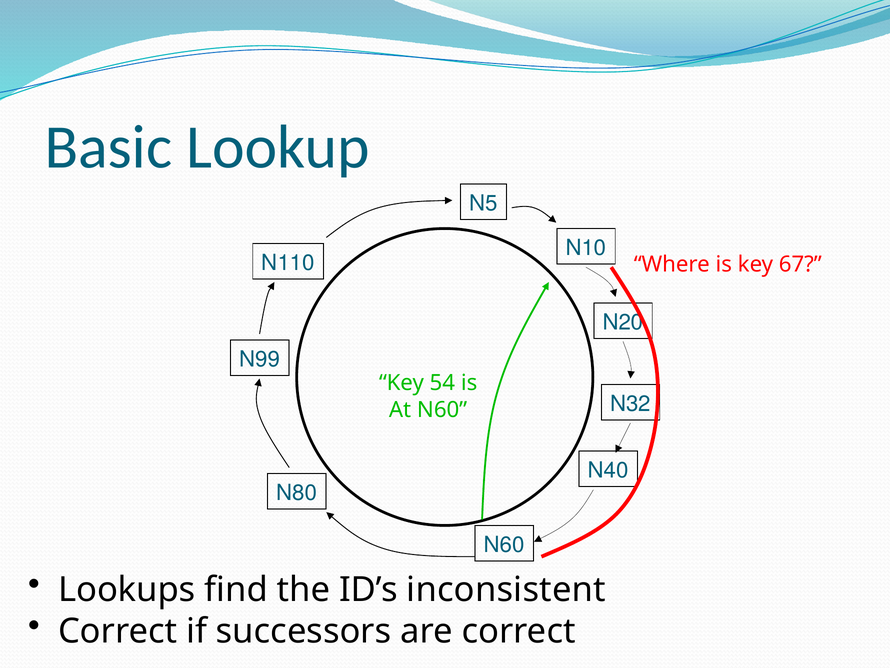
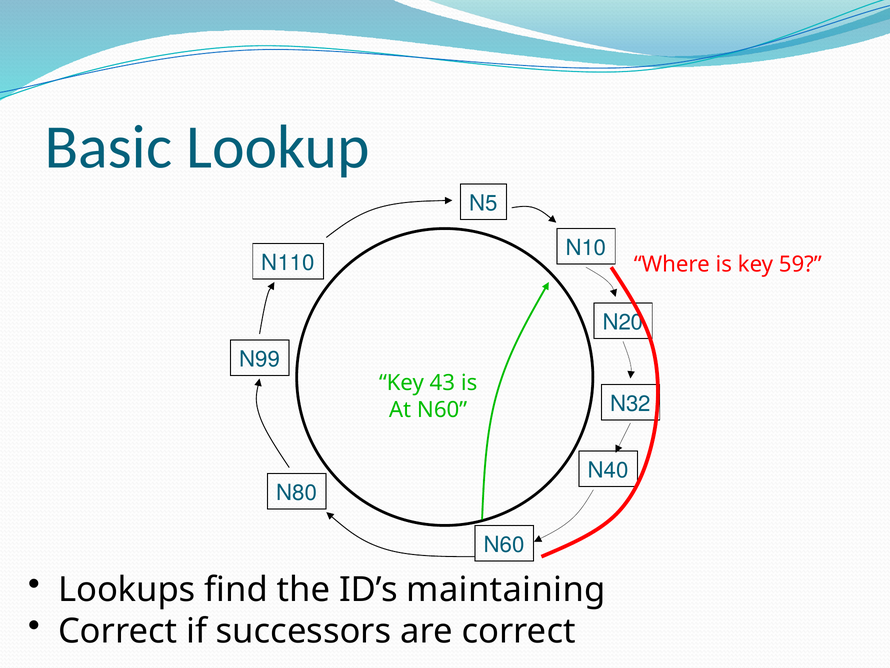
67: 67 -> 59
54: 54 -> 43
inconsistent: inconsistent -> maintaining
